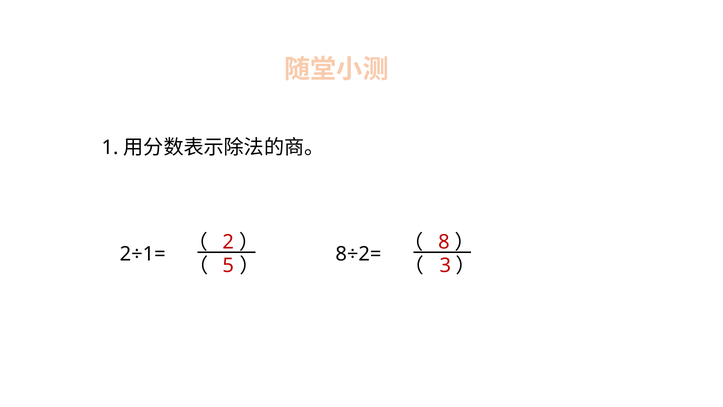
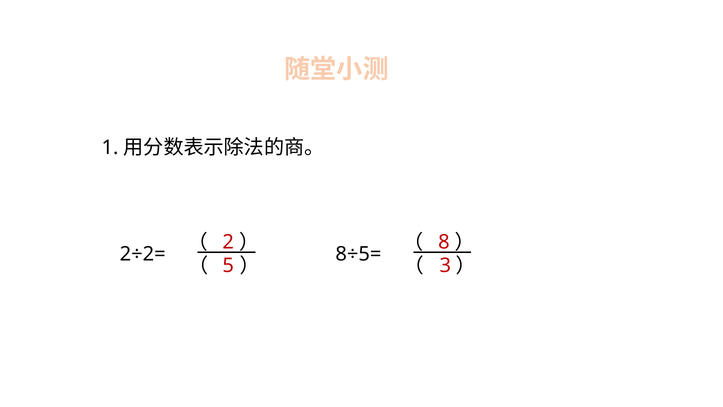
2÷1=: 2÷1= -> 2÷2=
8÷2=: 8÷2= -> 8÷5=
